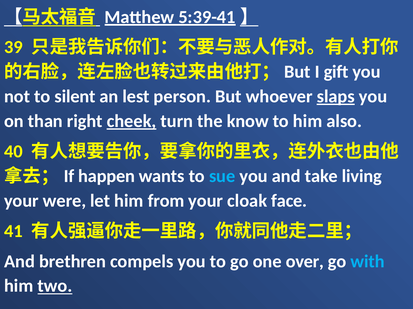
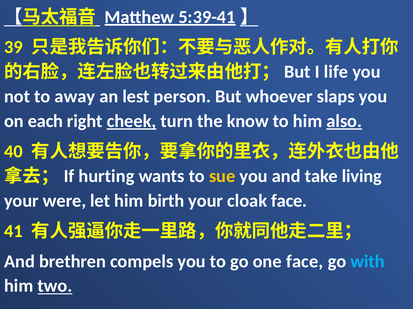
gift: gift -> life
silent: silent -> away
slaps underline: present -> none
than: than -> each
also underline: none -> present
happen: happen -> hurting
sue colour: light blue -> yellow
from: from -> birth
one over: over -> face
